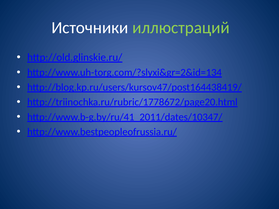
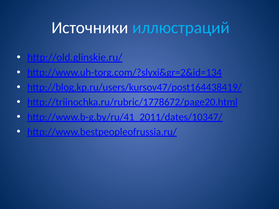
иллюстраций colour: light green -> light blue
